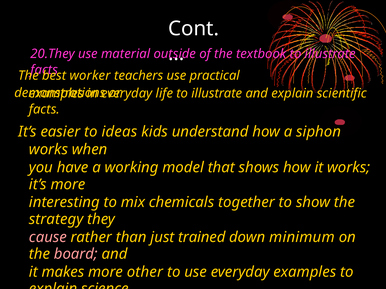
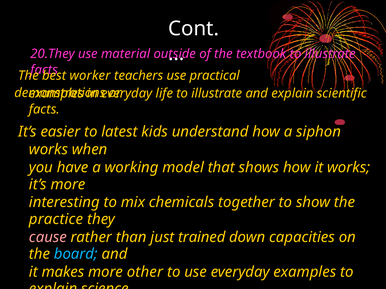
ideas: ideas -> latest
strategy: strategy -> practice
minimum: minimum -> capacities
board colour: pink -> light blue
